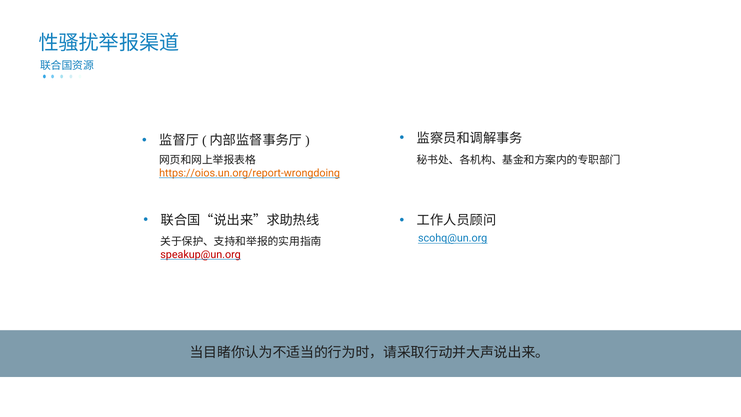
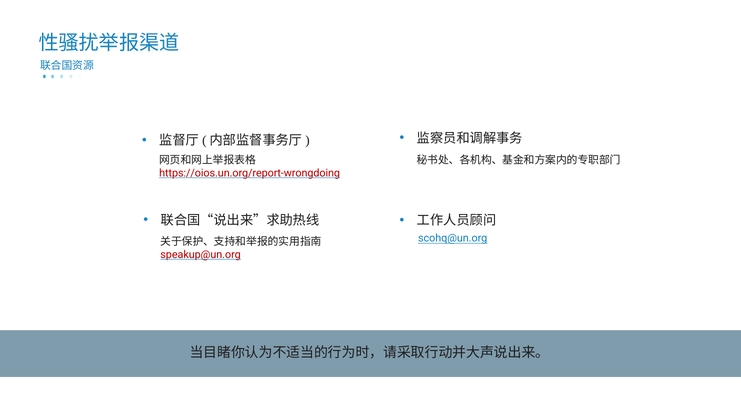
https://oios.un.org/report-wrongdoing colour: orange -> red
